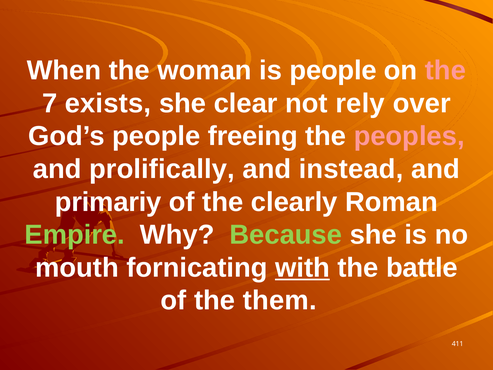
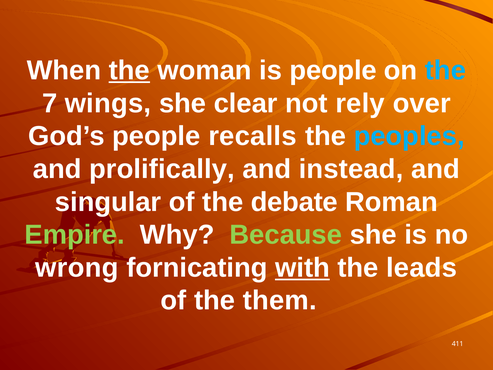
the at (129, 70) underline: none -> present
the at (445, 70) colour: pink -> light blue
exists: exists -> wings
freeing: freeing -> recalls
peoples colour: pink -> light blue
primariy: primariy -> singular
clearly: clearly -> debate
mouth: mouth -> wrong
battle: battle -> leads
